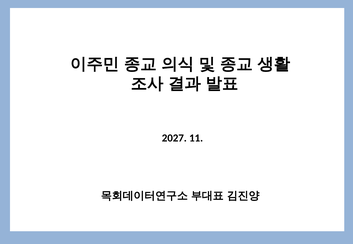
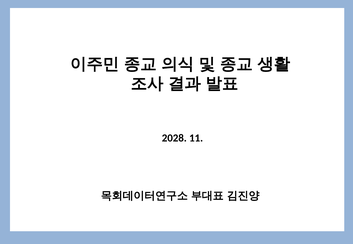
2027: 2027 -> 2028
